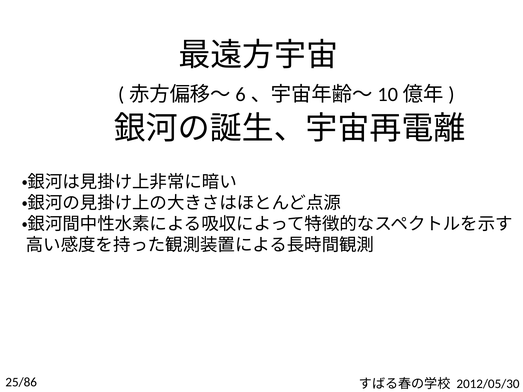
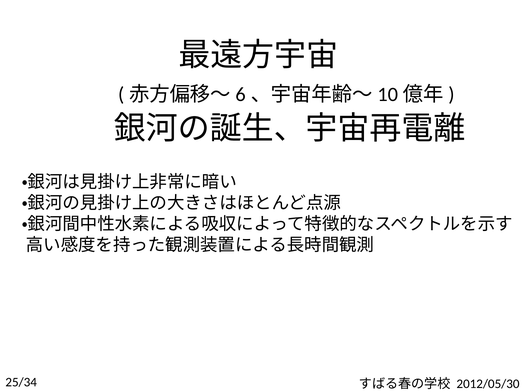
25/86: 25/86 -> 25/34
